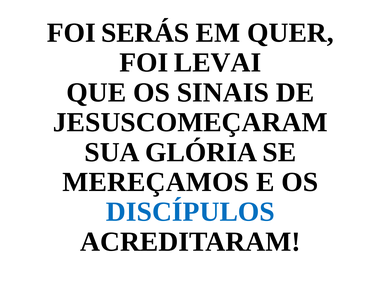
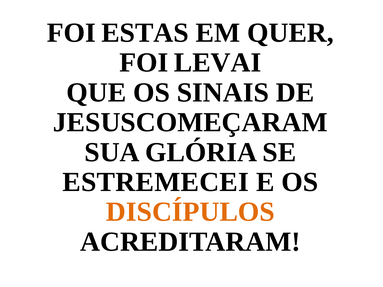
SERÁS: SERÁS -> ESTAS
MEREÇAMOS: MEREÇAMOS -> ESTREMECEI
DISCÍPULOS colour: blue -> orange
